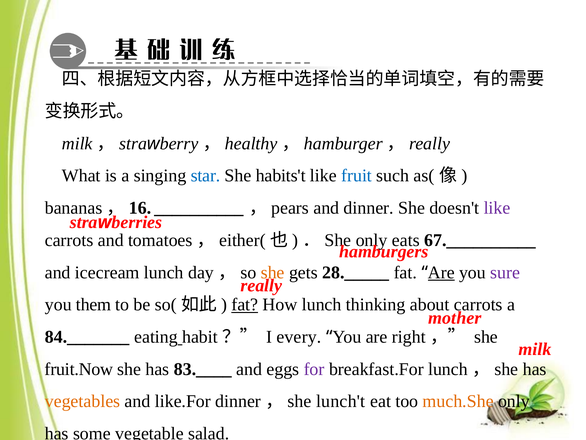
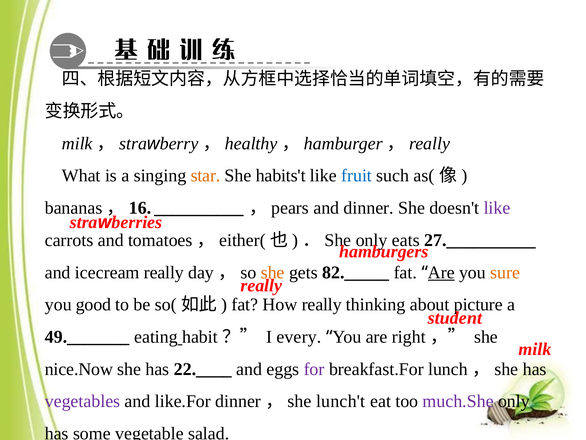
star colour: blue -> orange
67.__________: 67.__________ -> 27.__________
ice­cream lunch: lunch -> really
28._____: 28._____ -> 82._____
sure colour: purple -> orange
them: them -> good
fat at (245, 304) underline: present -> none
How lunch: lunch -> really
about carrots: carrots -> picture
mother: mother -> student
84._______: 84._______ -> 49._______
fruit.Now: fruit.Now -> nice.Now
83.____: 83.____ -> 22.____
vegetables colour: orange -> purple
much.She colour: orange -> purple
